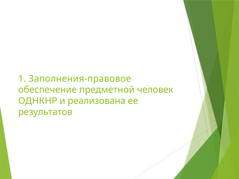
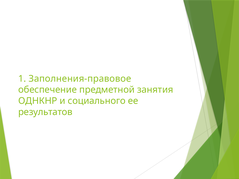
человек: человек -> занятия
реализована: реализована -> социального
